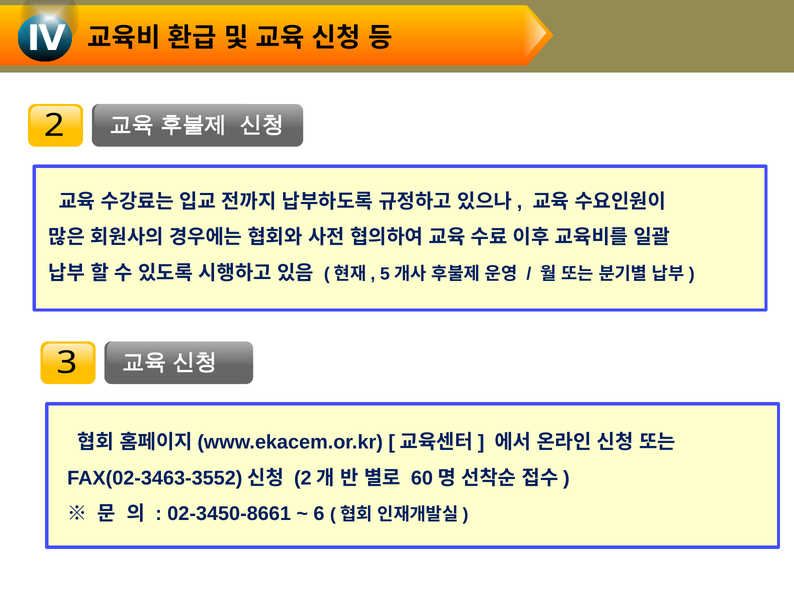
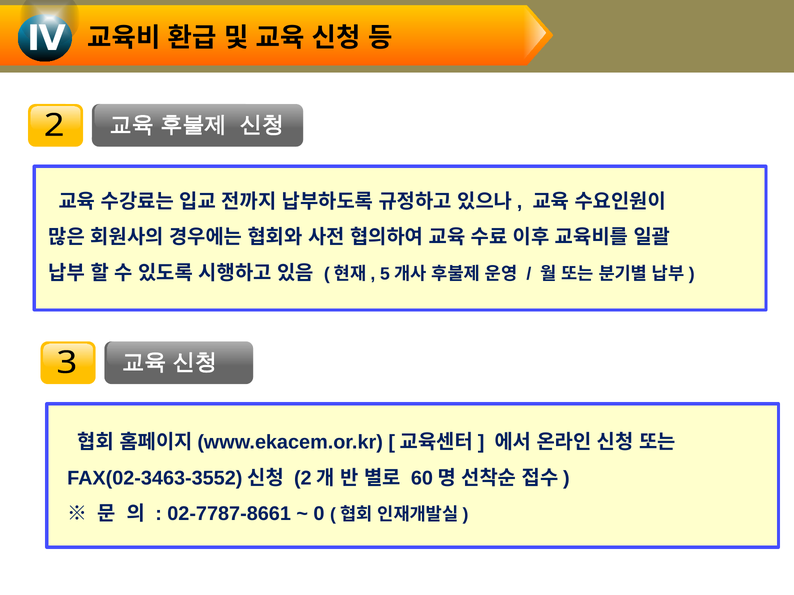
02-3450-8661: 02-3450-8661 -> 02-7787-8661
6: 6 -> 0
